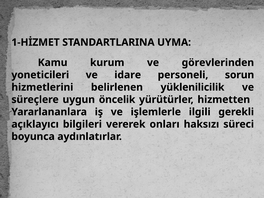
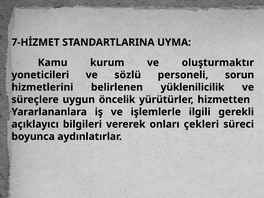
1-HİZMET: 1-HİZMET -> 7-HİZMET
görevlerinden: görevlerinden -> oluşturmaktır
idare: idare -> sözlü
haksızı: haksızı -> çekleri
